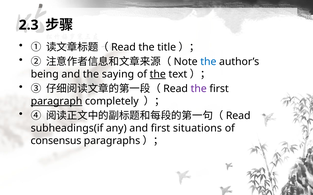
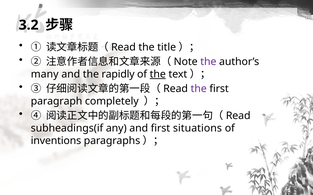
2.3: 2.3 -> 3.2
the at (208, 62) colour: blue -> purple
being: being -> many
saying: saying -> rapidly
paragraph underline: present -> none
consensus: consensus -> inventions
